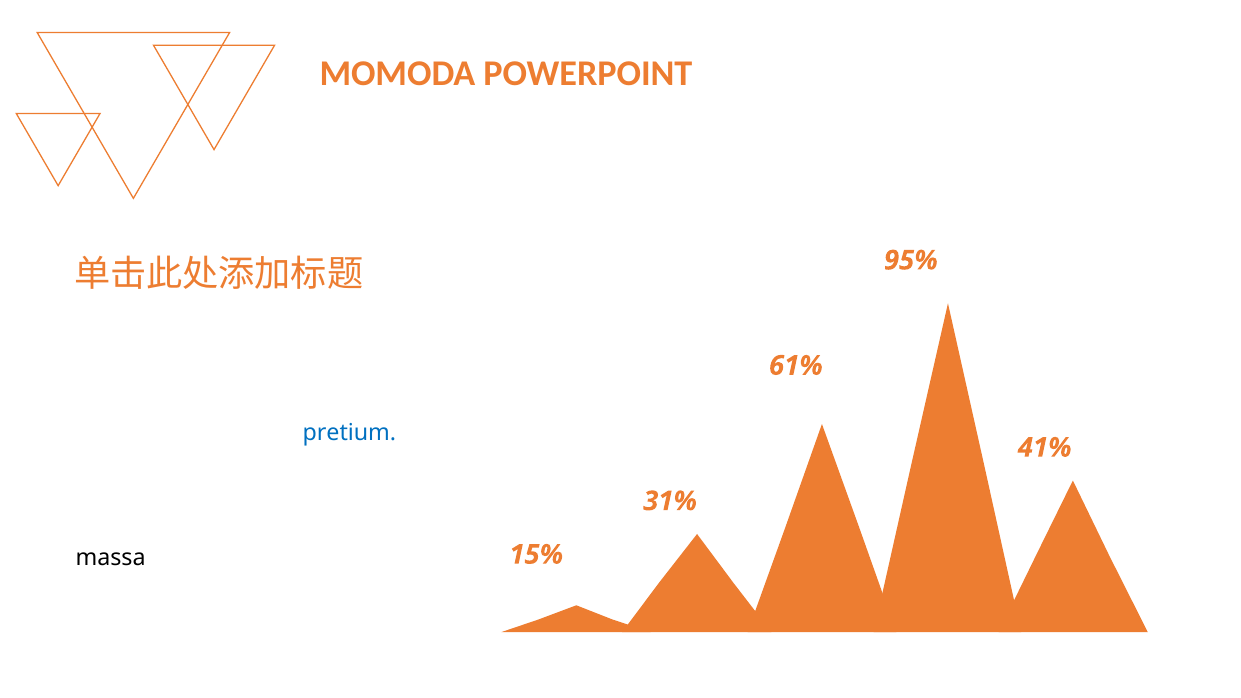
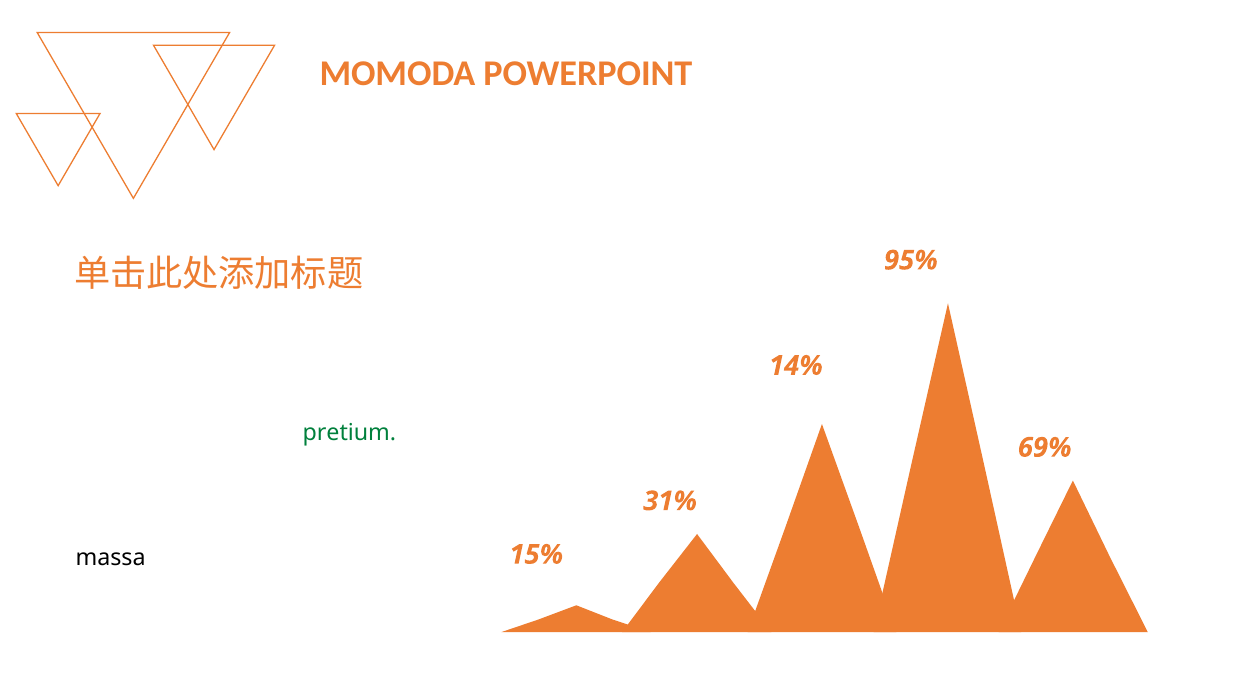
61%: 61% -> 14%
pretium at (349, 433) colour: blue -> green
41%: 41% -> 69%
